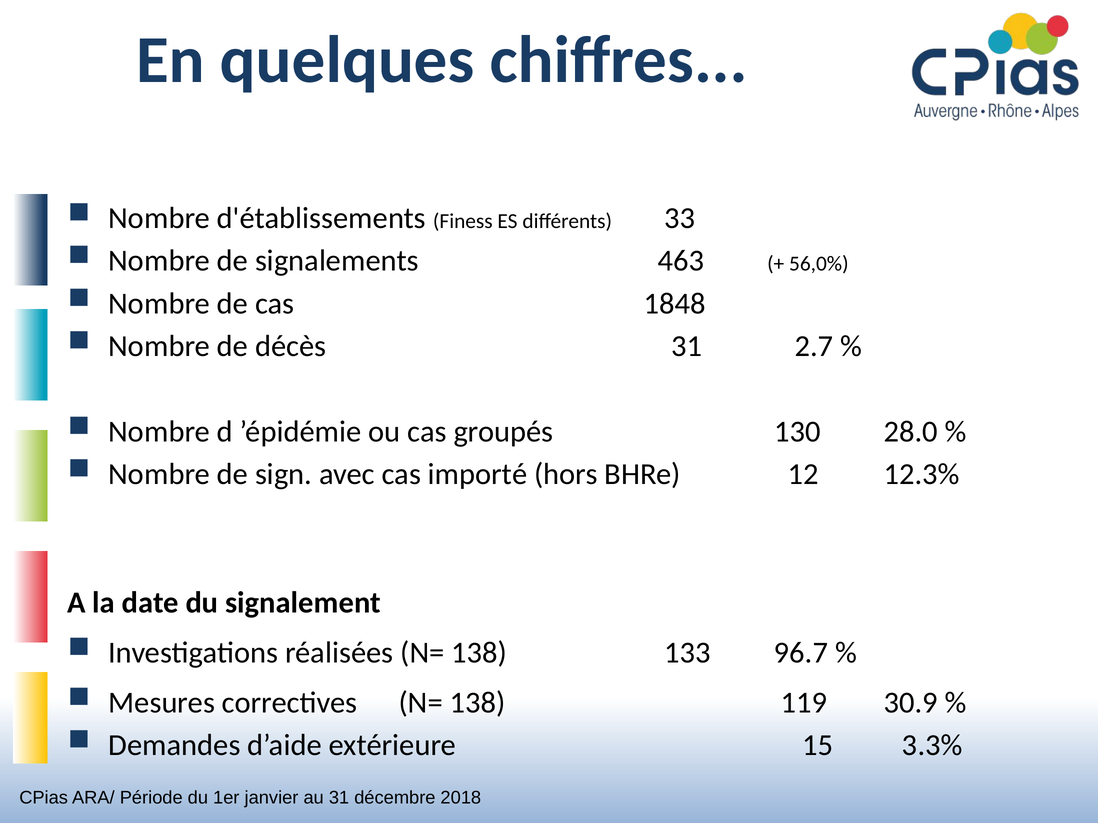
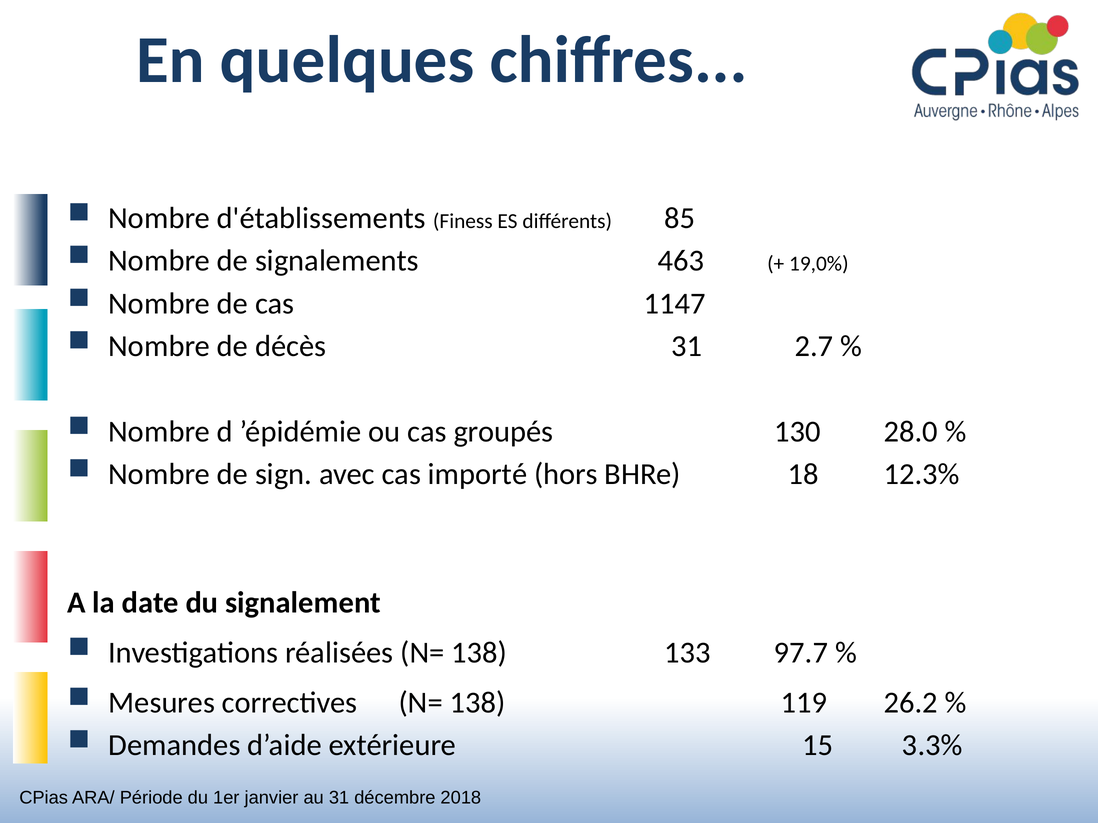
33: 33 -> 85
56,0%: 56,0% -> 19,0%
1848: 1848 -> 1147
12: 12 -> 18
96.7: 96.7 -> 97.7
30.9: 30.9 -> 26.2
